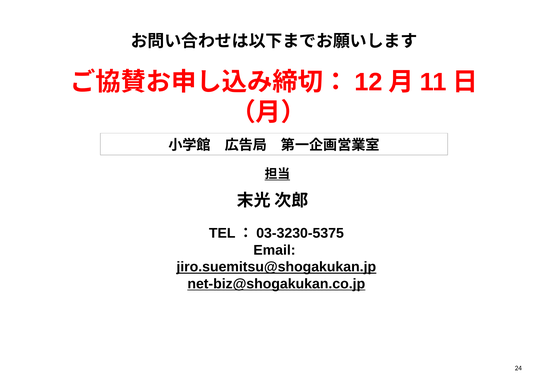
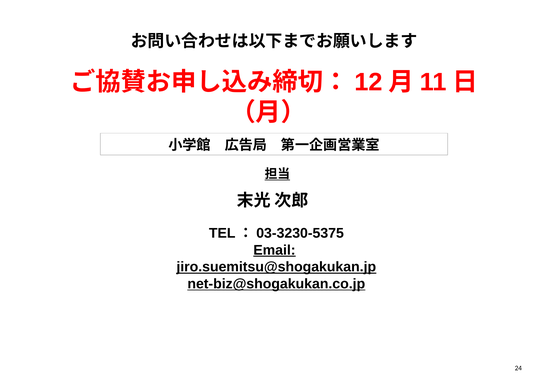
Email underline: none -> present
